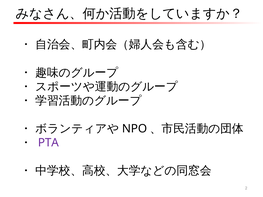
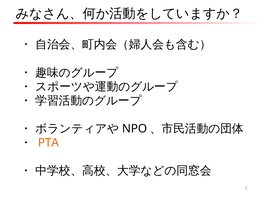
PTA colour: purple -> orange
